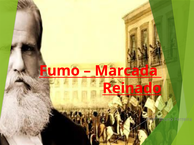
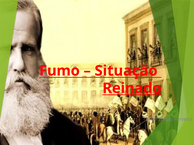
Marcada: Marcada -> Situação
